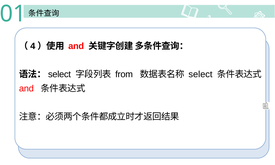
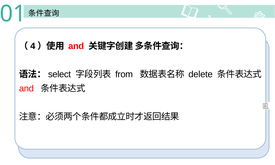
select at (200, 74): select -> delete
